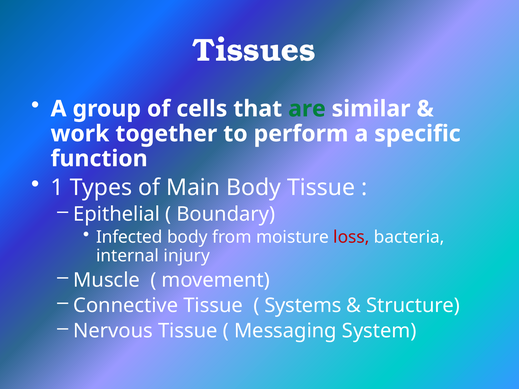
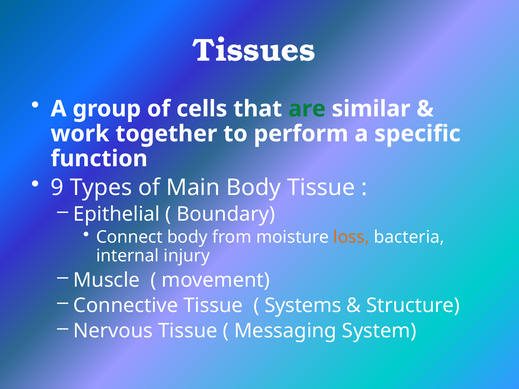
1: 1 -> 9
Infected: Infected -> Connect
loss colour: red -> orange
